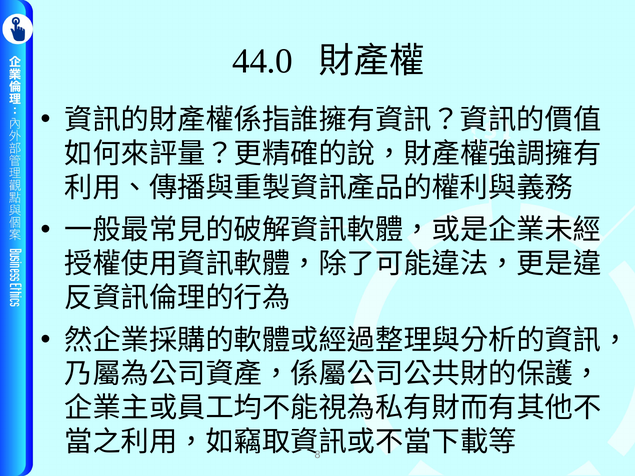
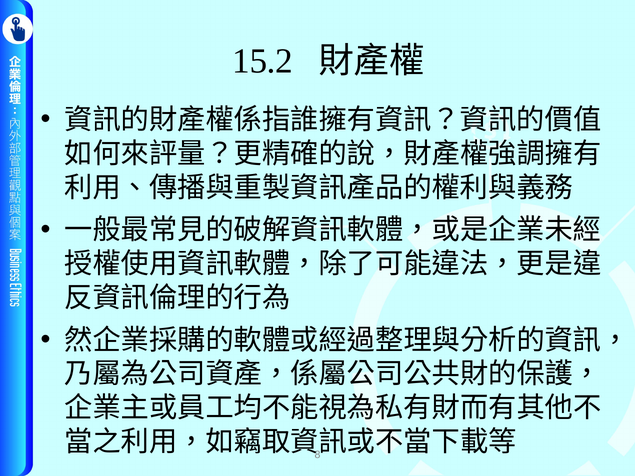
44.0: 44.0 -> 15.2
